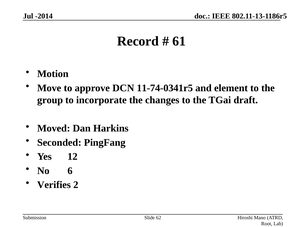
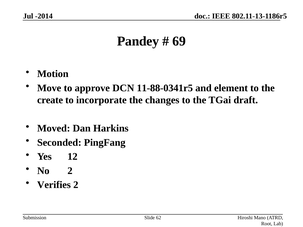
Record: Record -> Pandey
61: 61 -> 69
11-74-0341r5: 11-74-0341r5 -> 11-88-0341r5
group: group -> create
No 6: 6 -> 2
